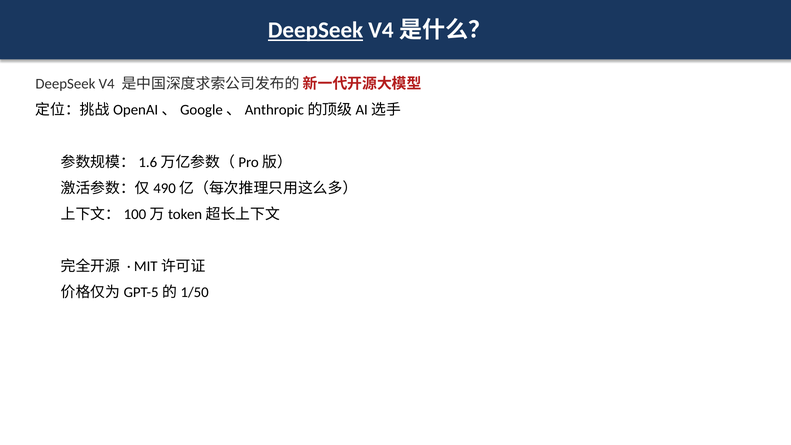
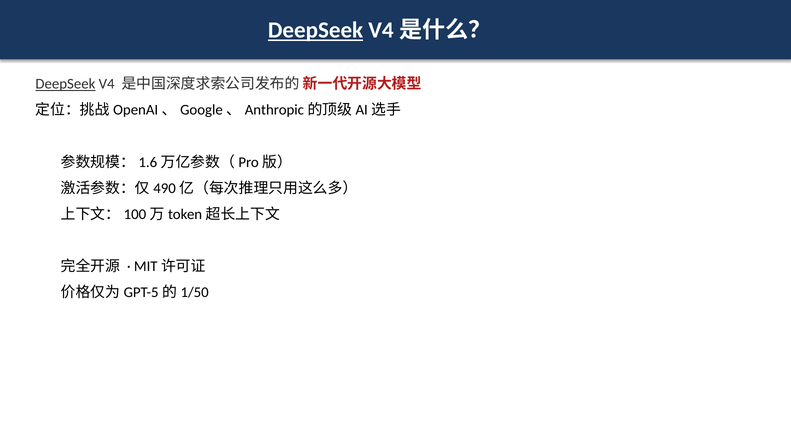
DeepSeek at (65, 84) underline: none -> present
